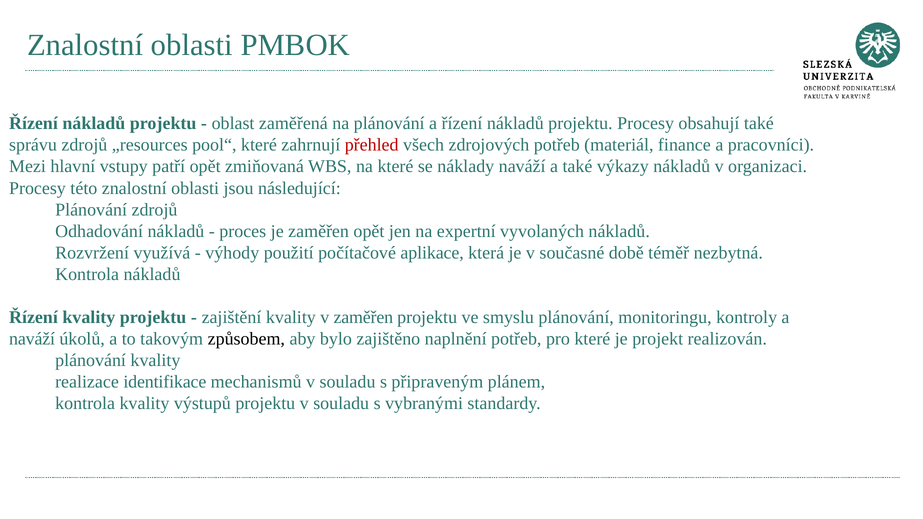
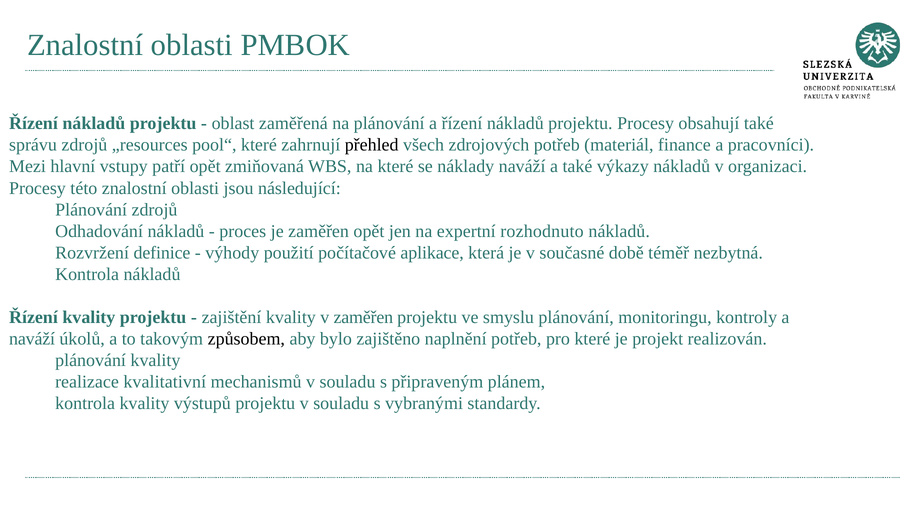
přehled colour: red -> black
vyvolaných: vyvolaných -> rozhodnuto
využívá: využívá -> definice
identifikace: identifikace -> kvalitativní
